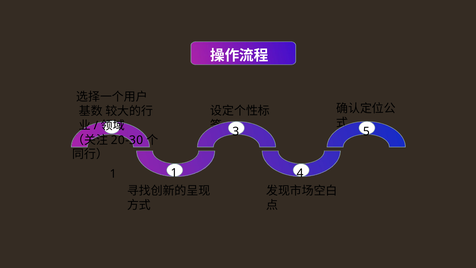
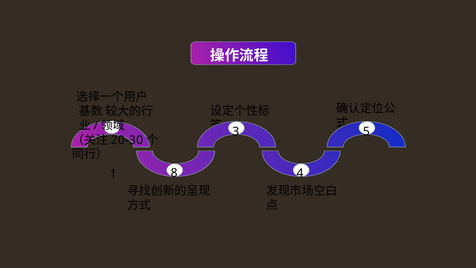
1 1: 1 -> 8
